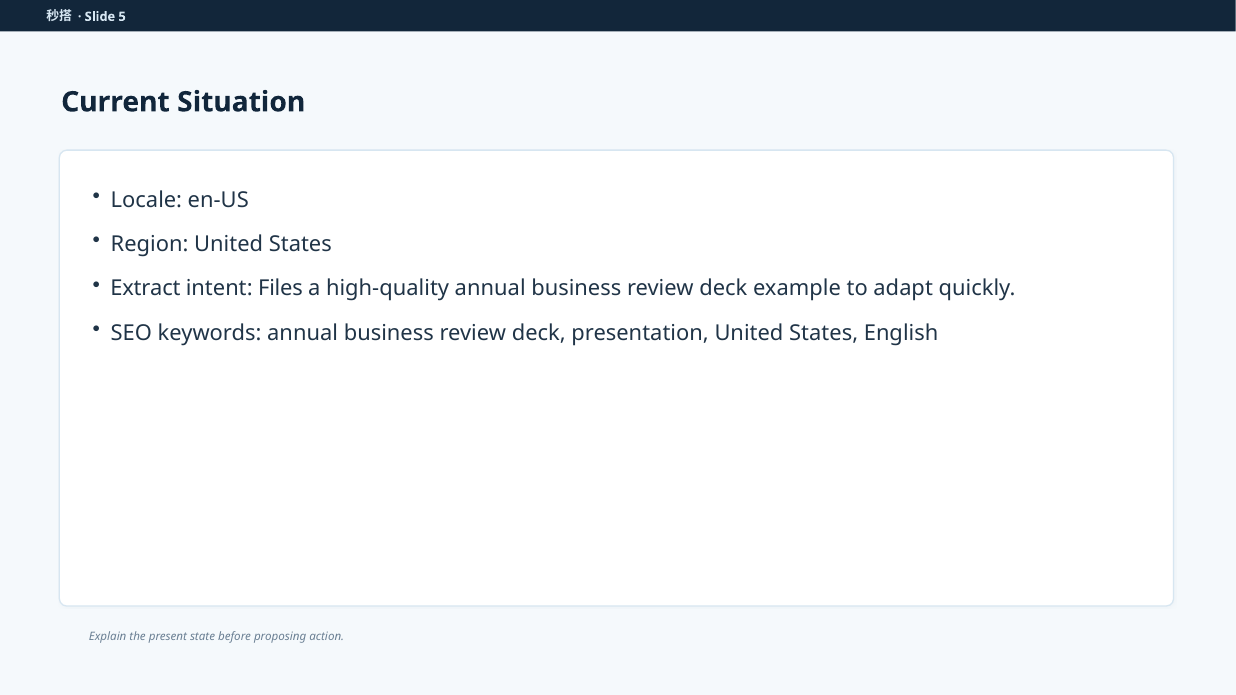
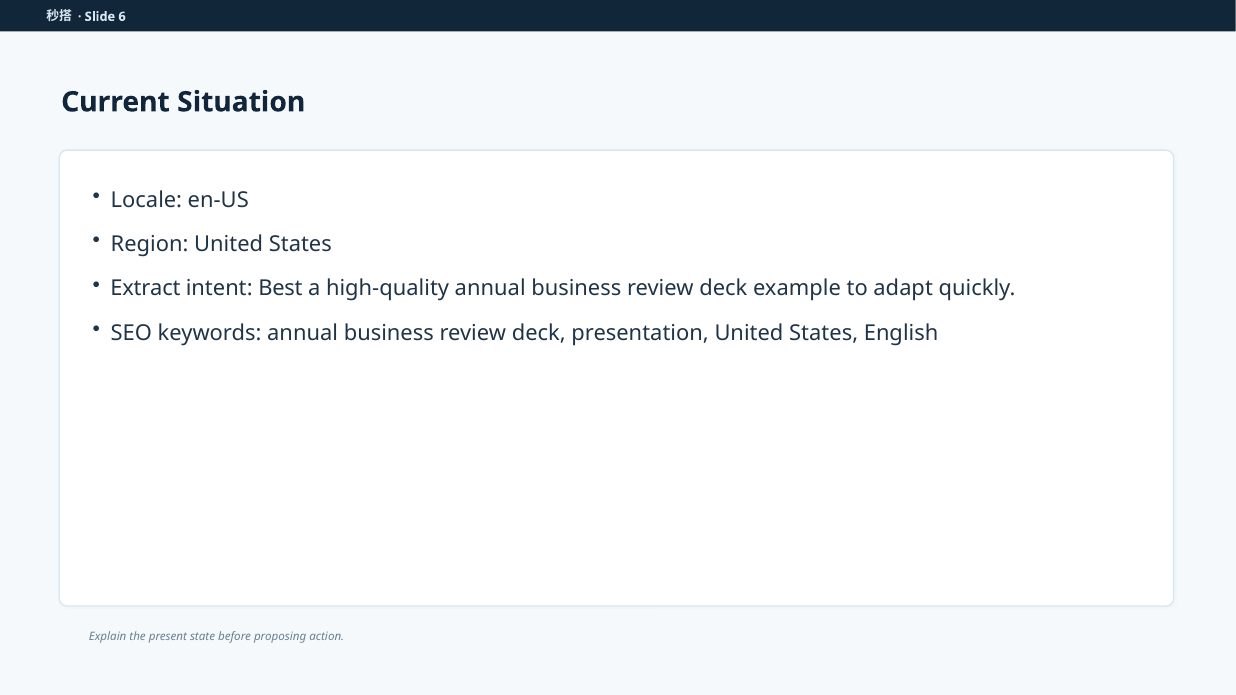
5: 5 -> 6
Files: Files -> Best
